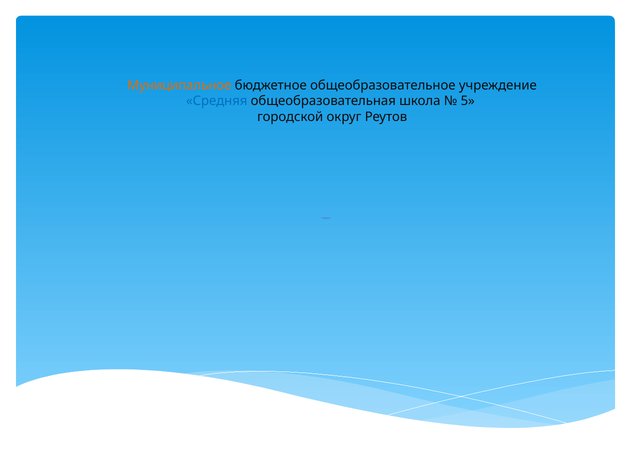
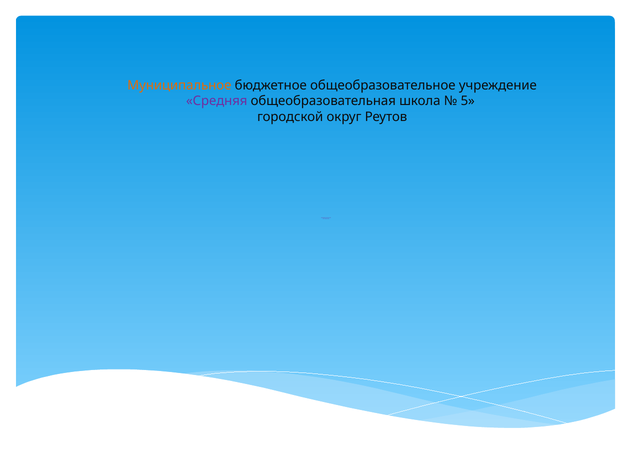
Средняя colour: blue -> purple
